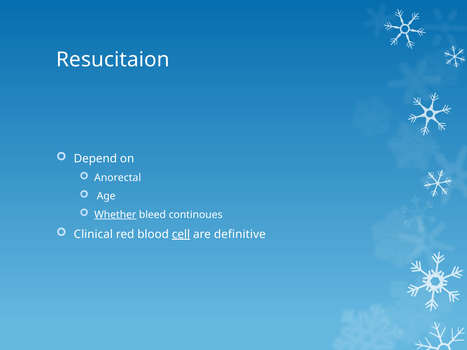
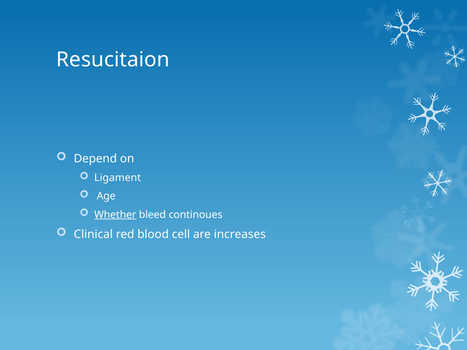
Anorectal: Anorectal -> Ligament
cell underline: present -> none
definitive: definitive -> increases
